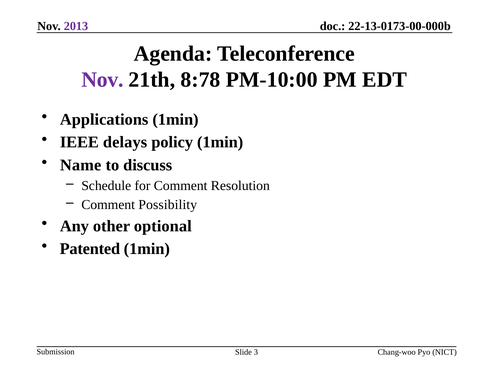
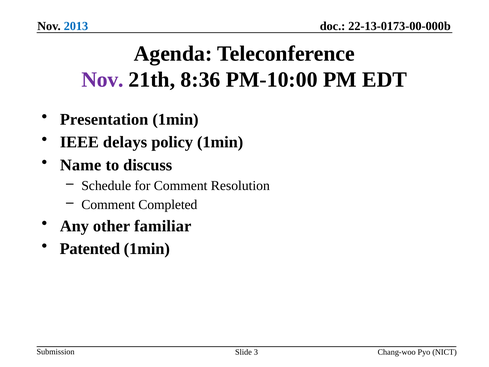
2013 colour: purple -> blue
8:78: 8:78 -> 8:36
Applications: Applications -> Presentation
Possibility: Possibility -> Completed
optional: optional -> familiar
